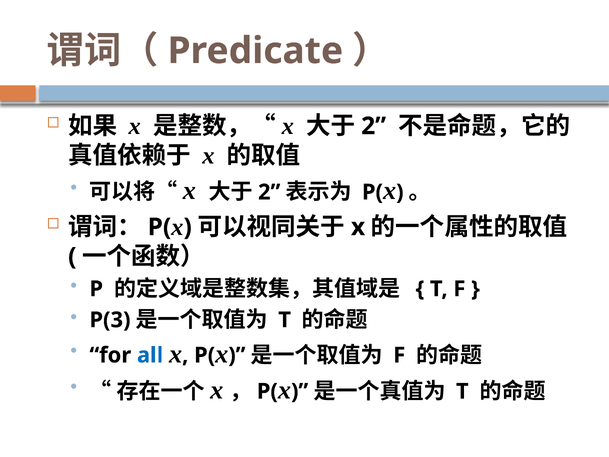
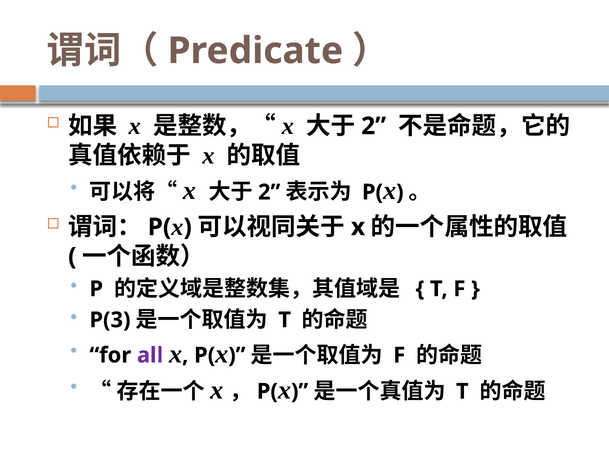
all colour: blue -> purple
